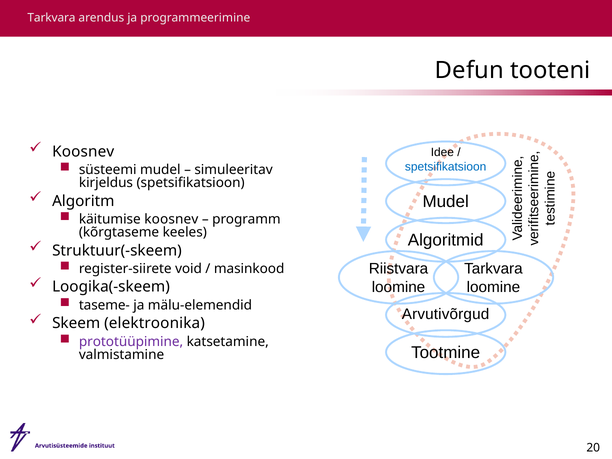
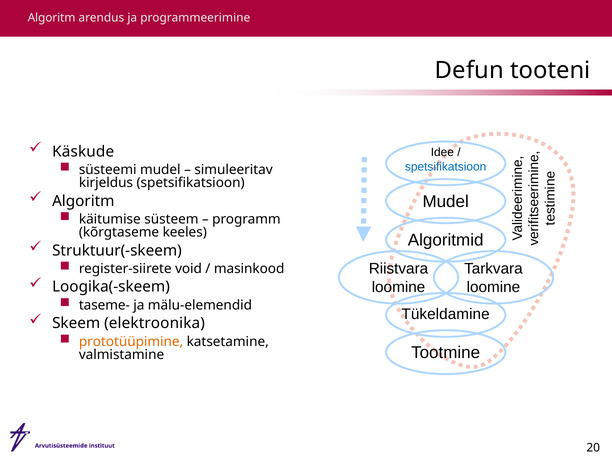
Tarkvara at (52, 18): Tarkvara -> Algoritm
Koosnev at (83, 151): Koosnev -> Käskude
käitumise koosnev: koosnev -> süsteem
Arvutivõrgud: Arvutivõrgud -> Tükeldamine
prototüüpimine colour: purple -> orange
